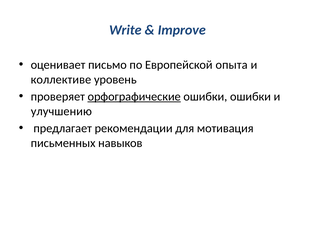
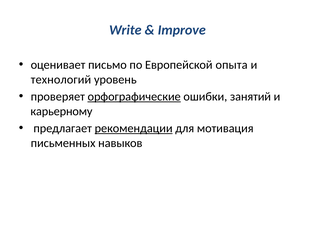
коллективе: коллективе -> технологий
ошибки ошибки: ошибки -> занятий
улучшению: улучшению -> карьерному
рекомендации underline: none -> present
